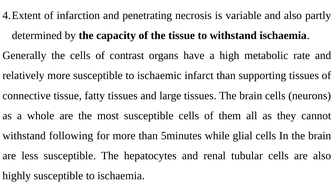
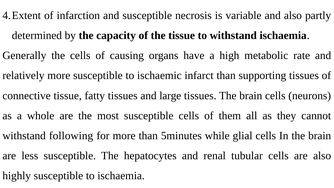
and penetrating: penetrating -> susceptible
contrast: contrast -> causing
